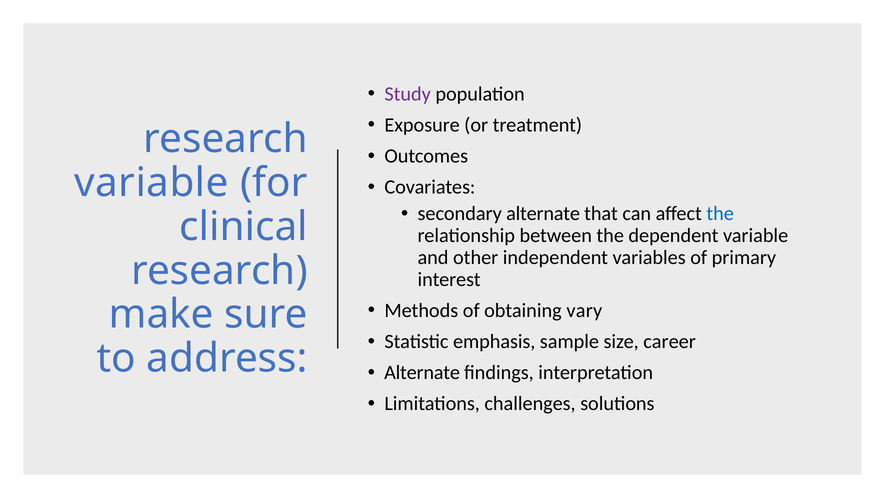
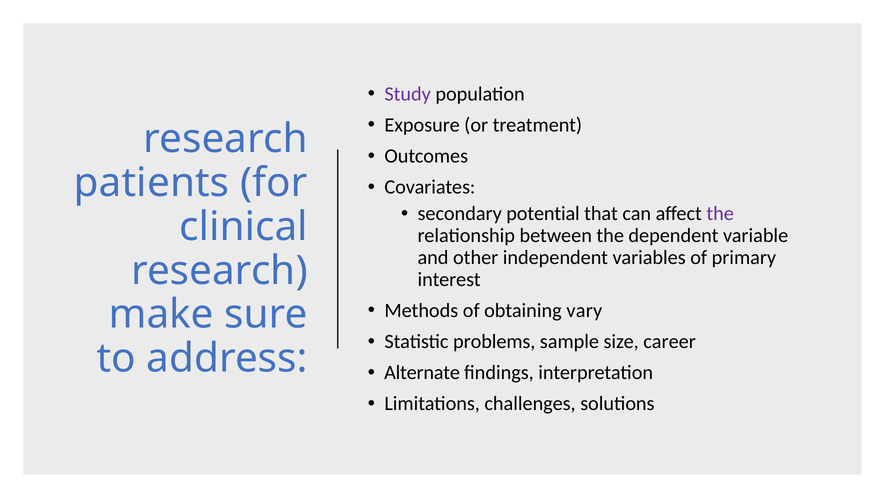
variable at (151, 183): variable -> patients
secondary alternate: alternate -> potential
the at (720, 214) colour: blue -> purple
emphasis: emphasis -> problems
